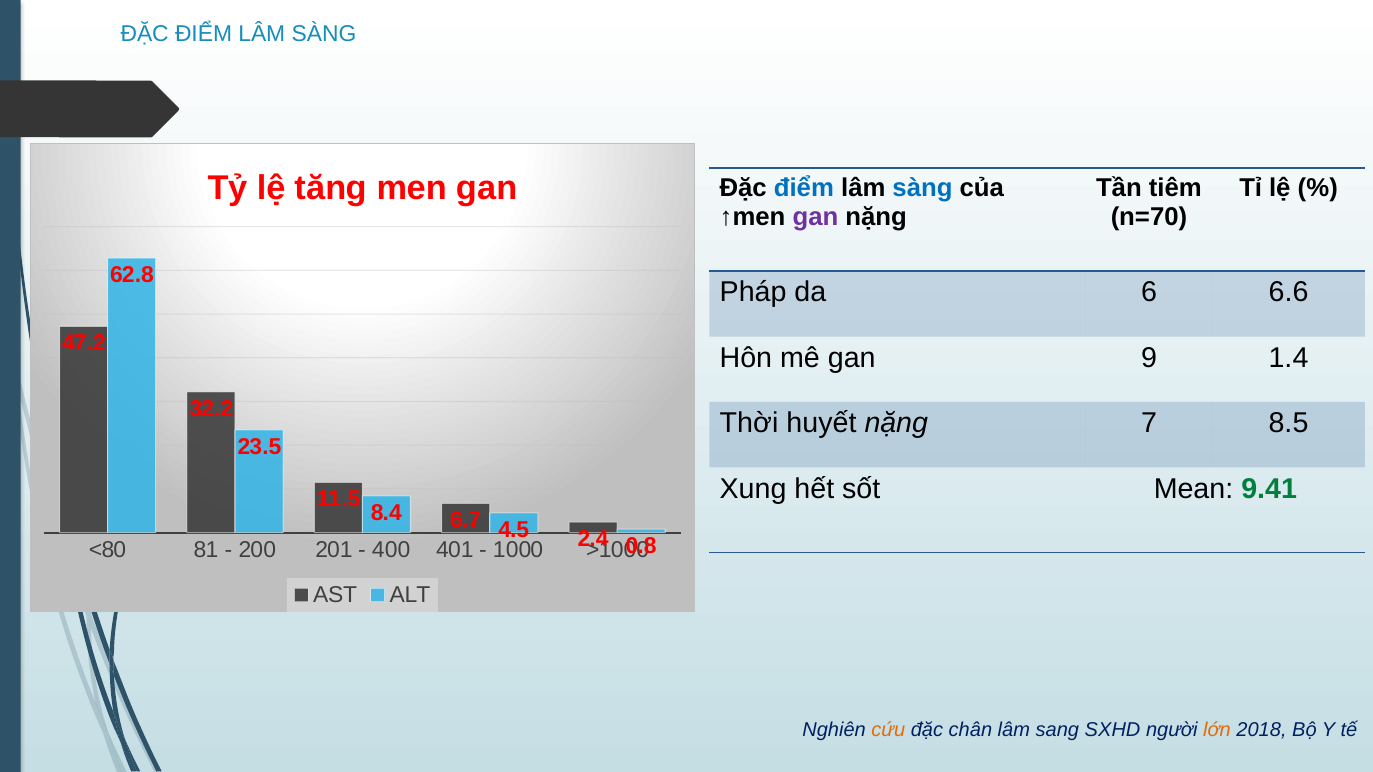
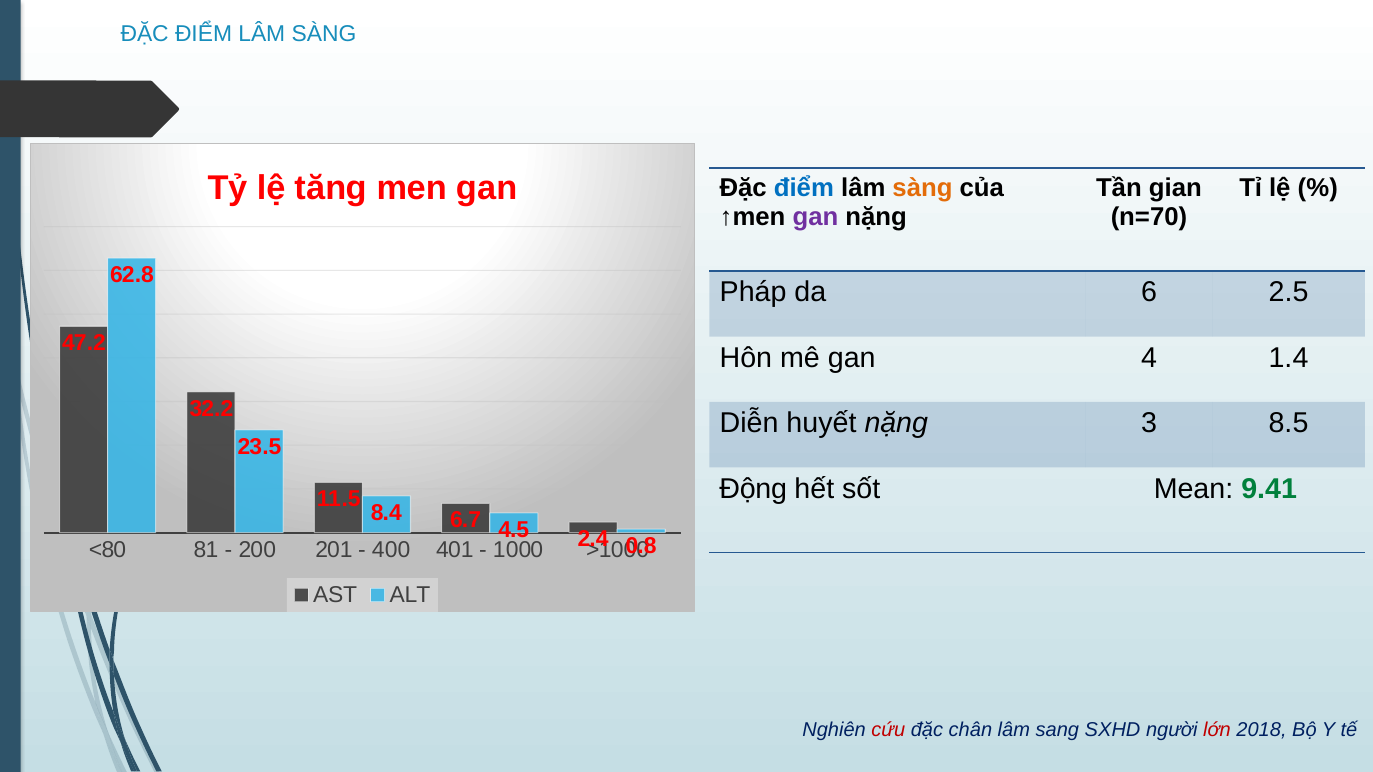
sàng at (923, 188) colour: blue -> orange
tiêm: tiêm -> gian
6.6: 6.6 -> 2.5
9: 9 -> 4
Thời: Thời -> Diễn
7: 7 -> 3
Xung: Xung -> Động
cứu colour: orange -> red
lớn colour: orange -> red
